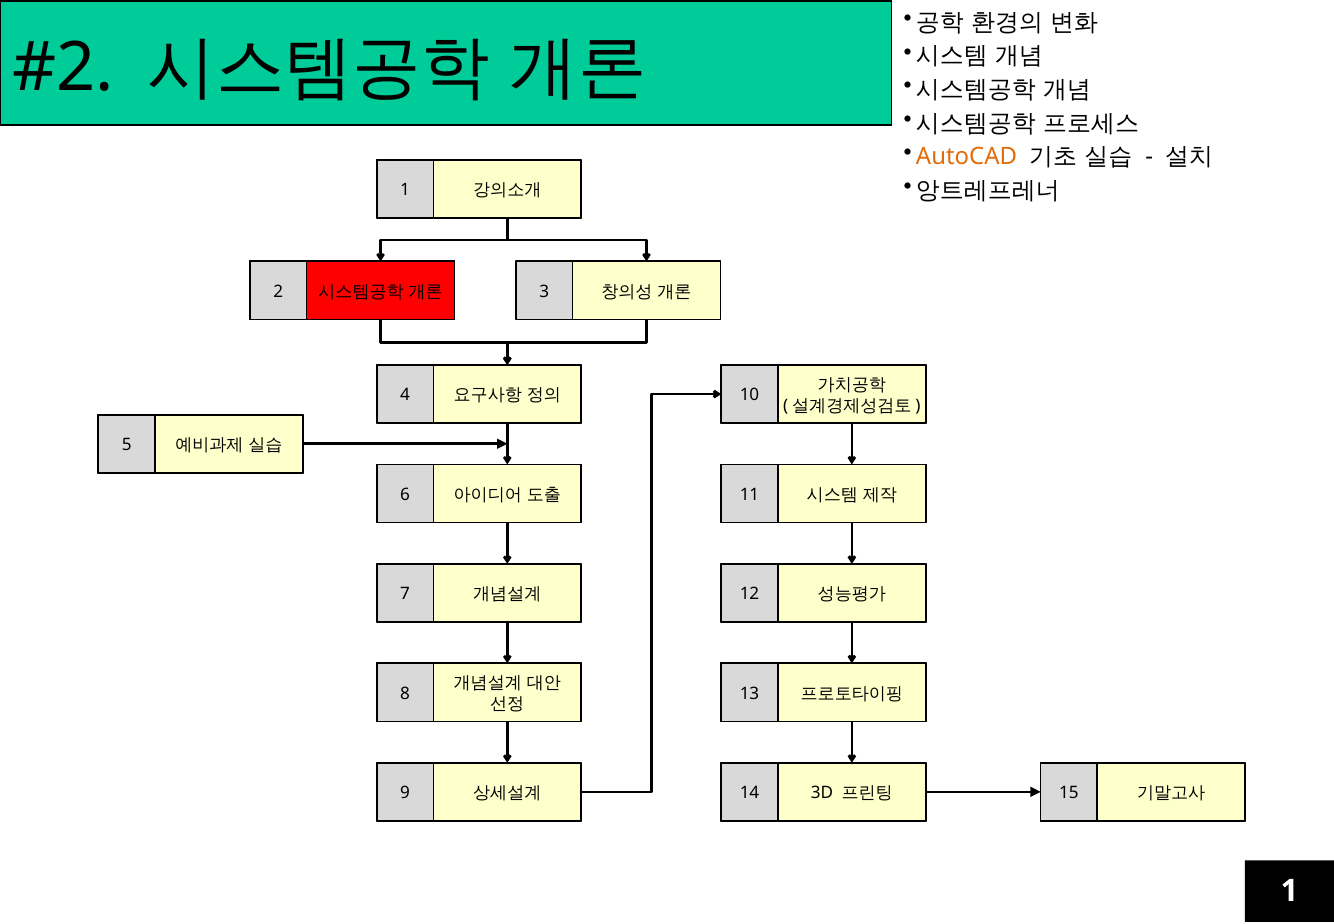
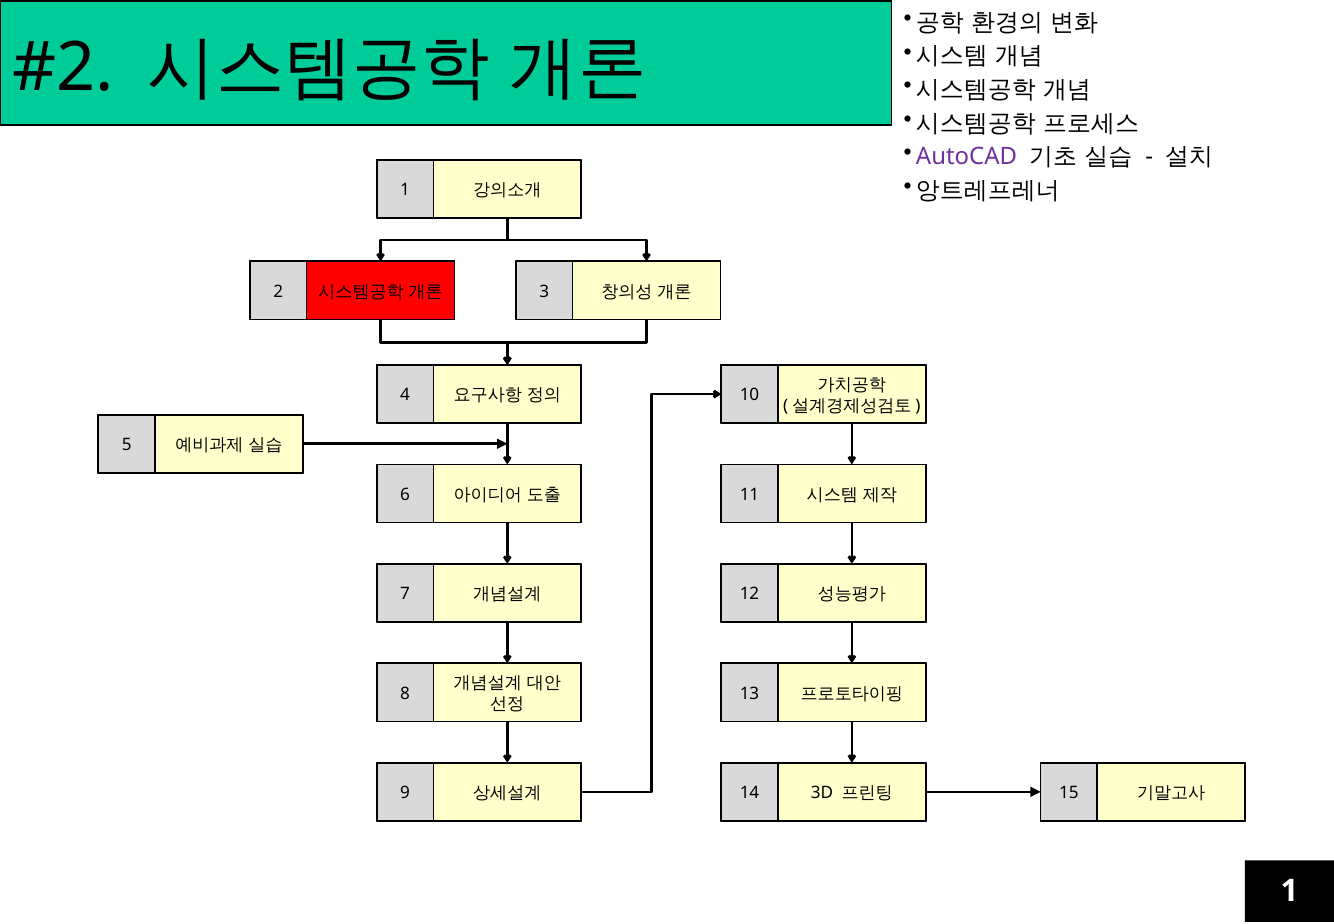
AutoCAD colour: orange -> purple
